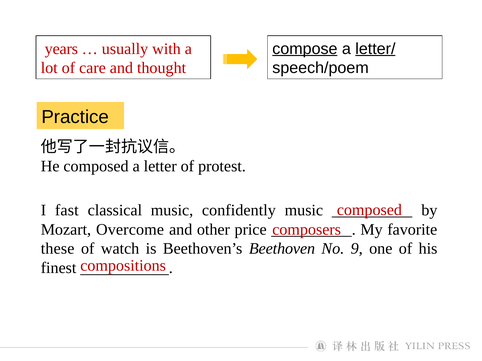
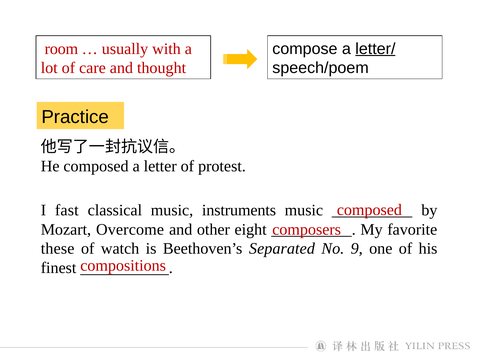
compose underline: present -> none
years: years -> room
confidently: confidently -> instruments
price: price -> eight
Beethoven: Beethoven -> Separated
